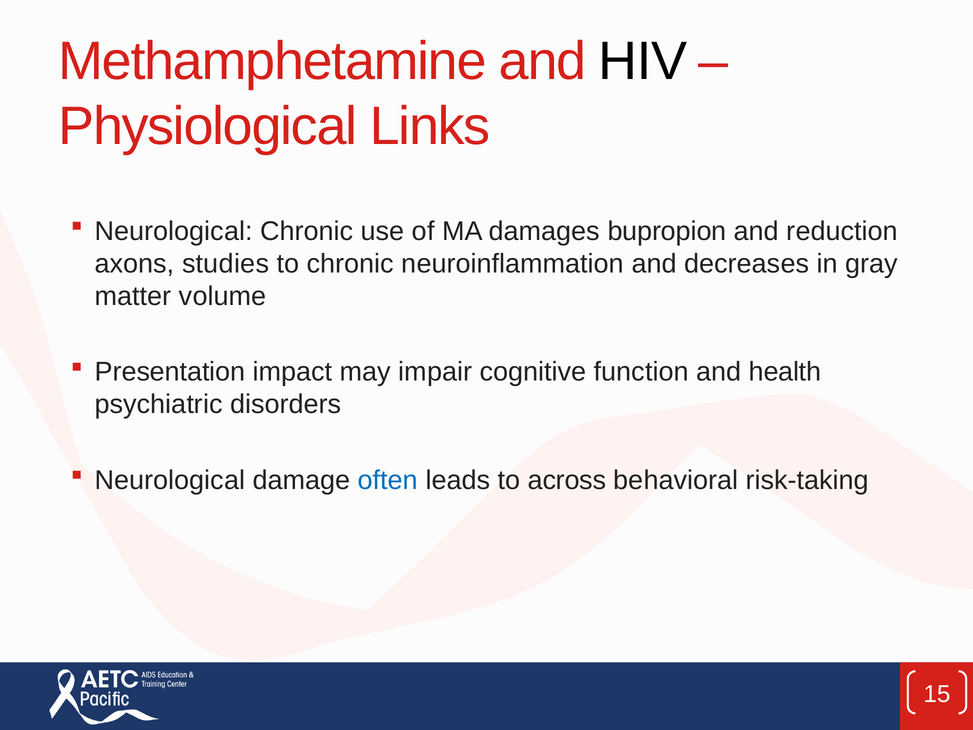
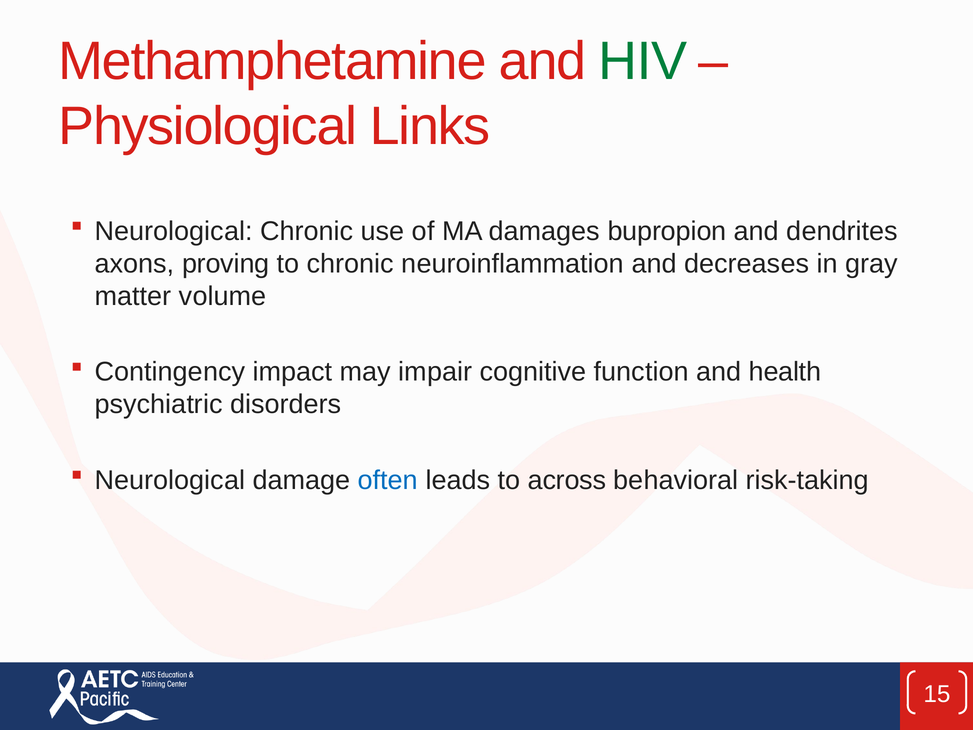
HIV colour: black -> green
reduction: reduction -> dendrites
studies: studies -> proving
Presentation: Presentation -> Contingency
